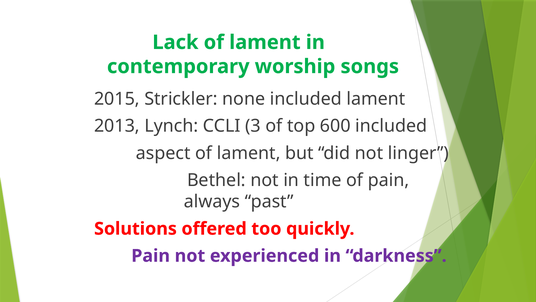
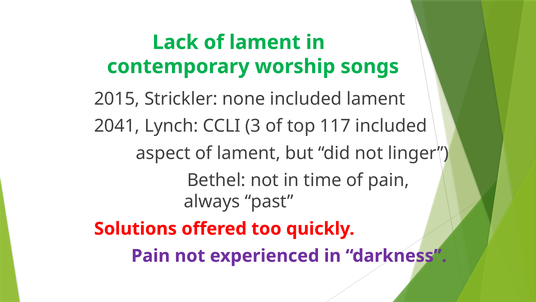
2013: 2013 -> 2041
600: 600 -> 117
